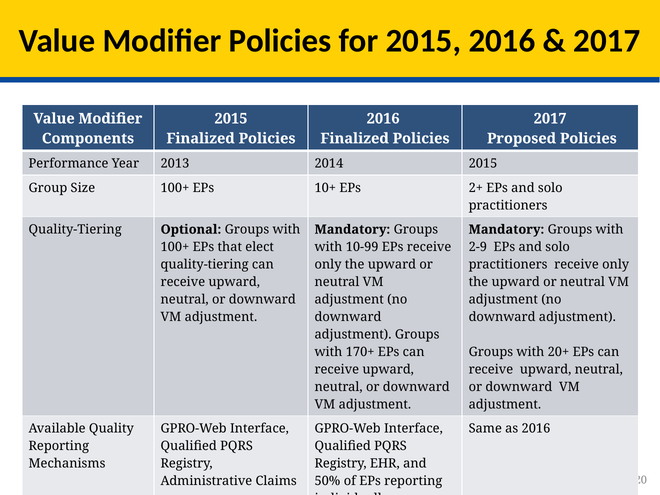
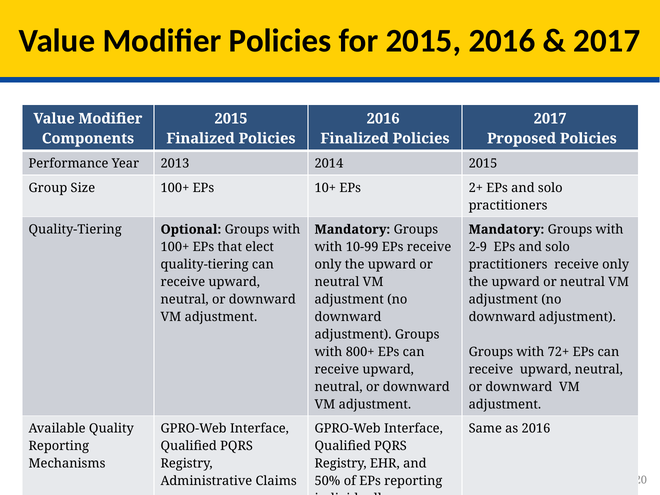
170+: 170+ -> 800+
20+: 20+ -> 72+
